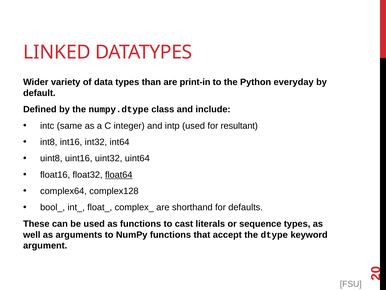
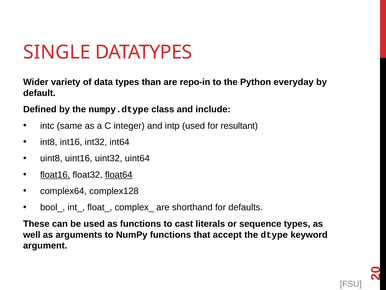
LINKED: LINKED -> SINGLE
print-in: print-in -> repo-in
float16 underline: none -> present
